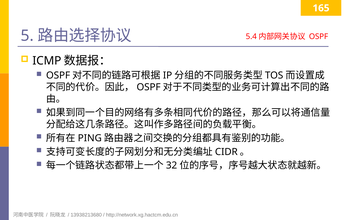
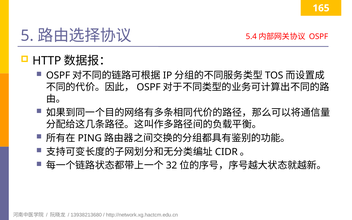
ICMP: ICMP -> HTTP
